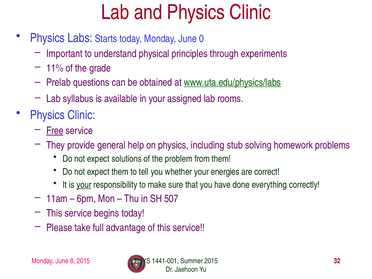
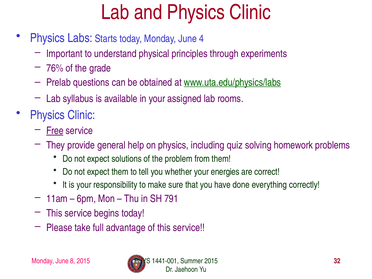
0: 0 -> 4
11%: 11% -> 76%
stub: stub -> quiz
your at (84, 185) underline: present -> none
507: 507 -> 791
